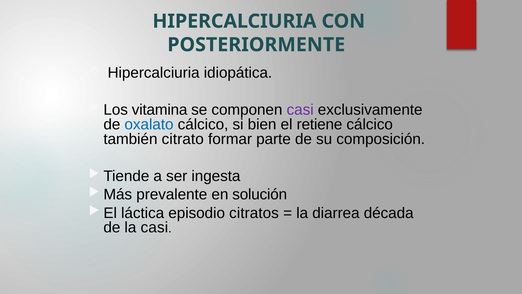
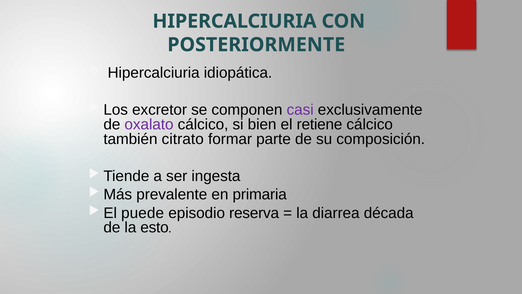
vitamina: vitamina -> excretor
oxalato colour: blue -> purple
solución: solución -> primaria
láctica: láctica -> puede
citratos: citratos -> reserva
la casi: casi -> esto
